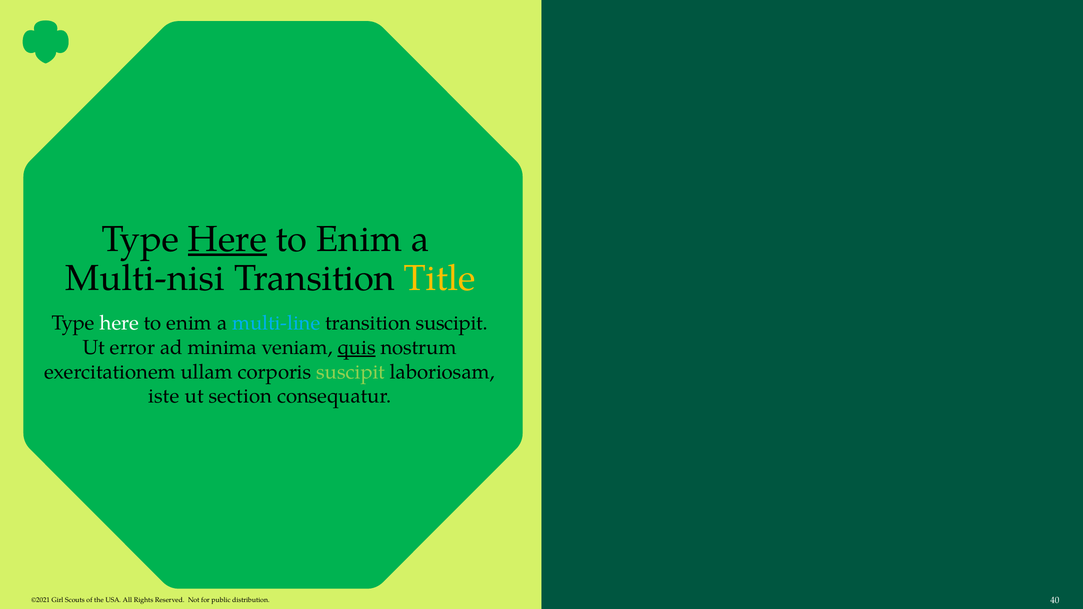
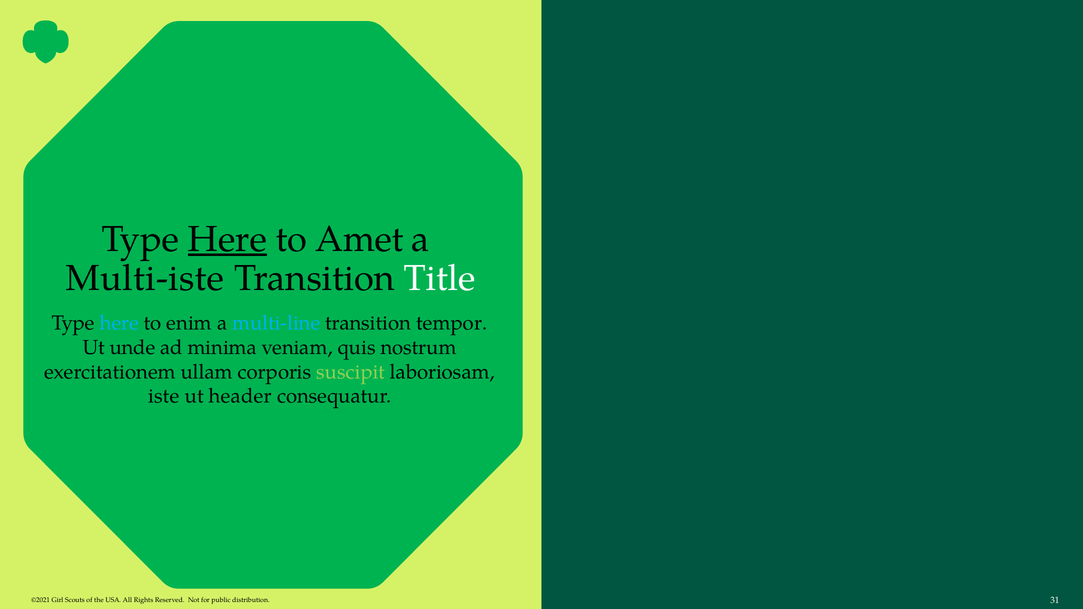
Enim at (359, 239): Enim -> Amet
Multi-nisi: Multi-nisi -> Multi-iste
Title colour: yellow -> white
here at (119, 323) colour: white -> light blue
transition suscipit: suscipit -> tempor
error: error -> unde
quis underline: present -> none
section: section -> header
40: 40 -> 31
